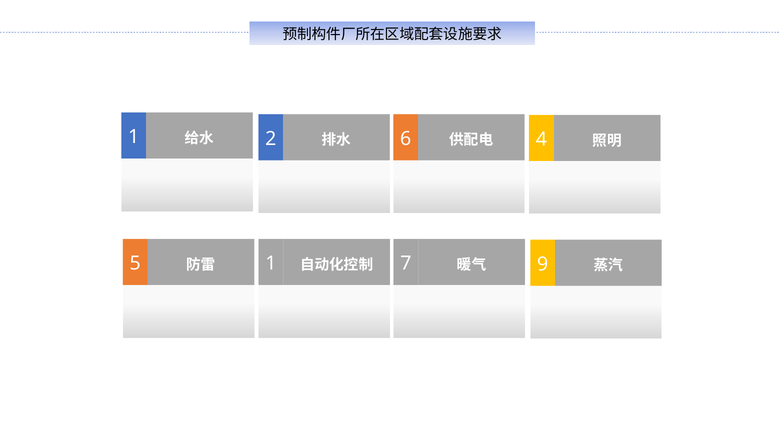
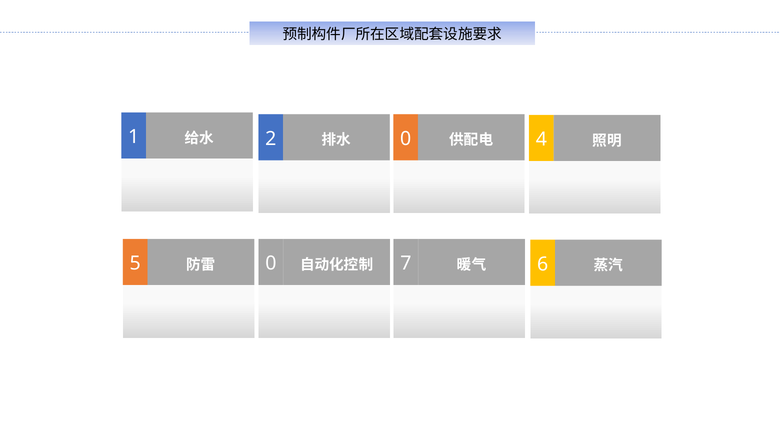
6 at (406, 139): 6 -> 0
1 at (271, 263): 1 -> 0
9: 9 -> 6
